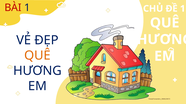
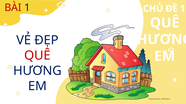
QUÊ at (37, 56) colour: orange -> red
